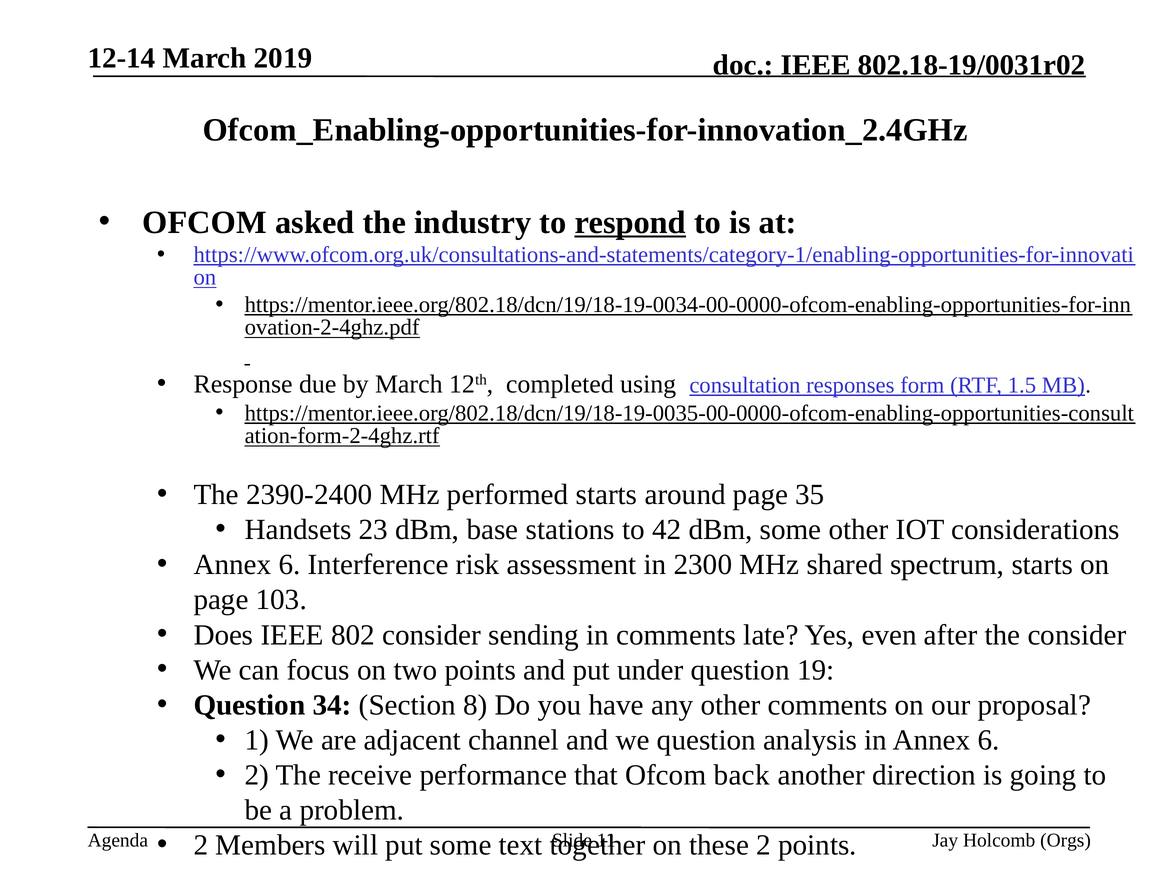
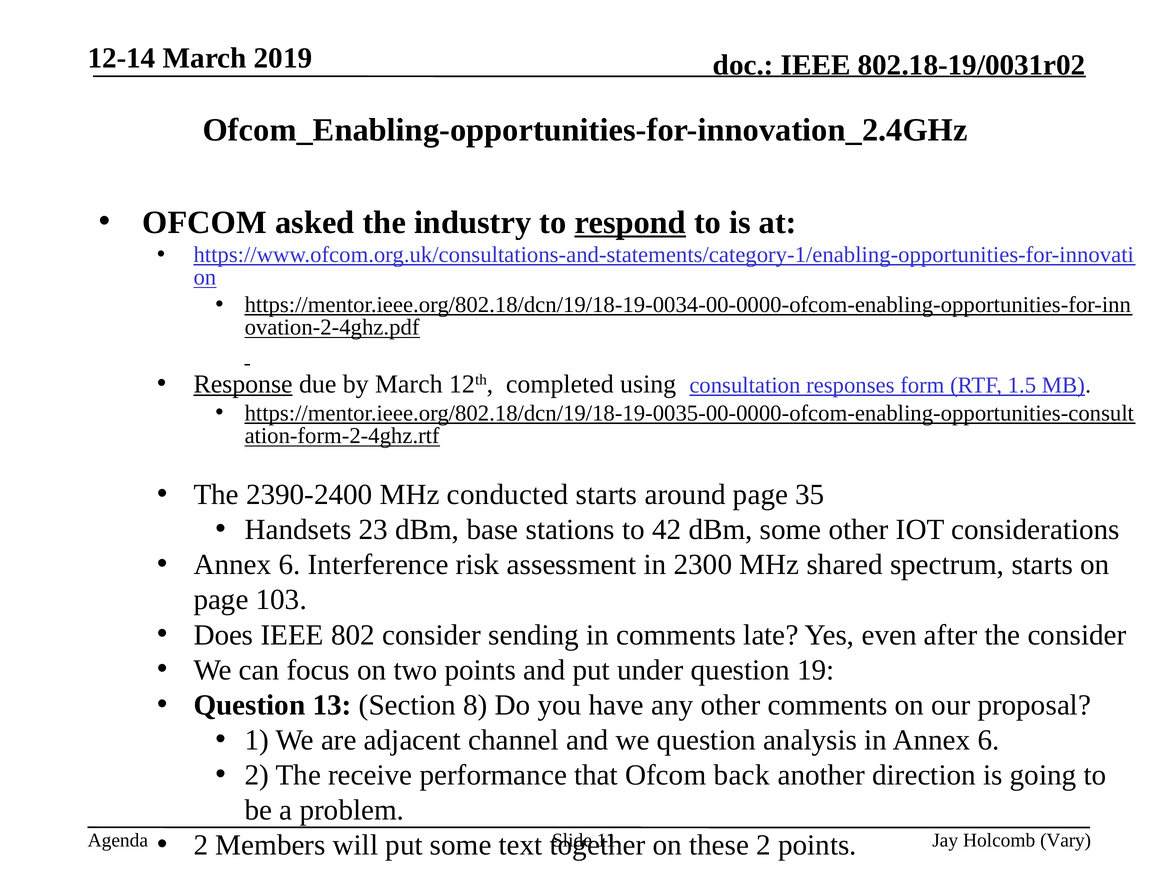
Response underline: none -> present
performed: performed -> conducted
34: 34 -> 13
Orgs: Orgs -> Vary
